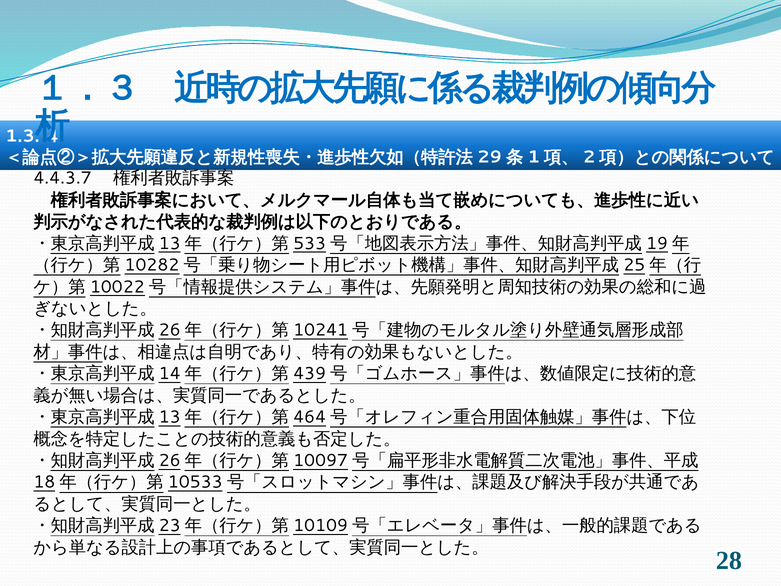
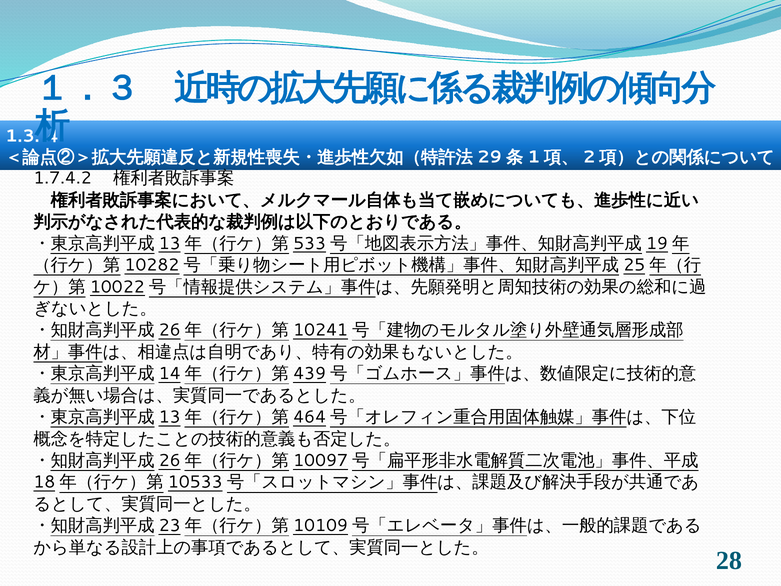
4.4.3.7: 4.4.3.7 -> 1.7.4.2
